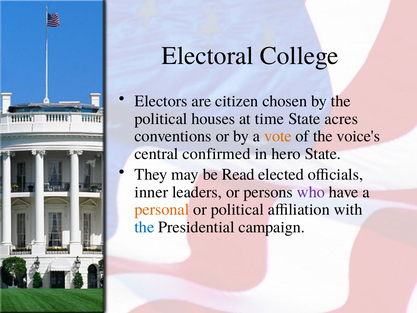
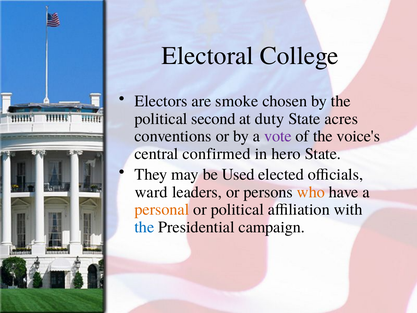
citizen: citizen -> smoke
houses: houses -> second
time: time -> duty
vote colour: orange -> purple
Read: Read -> Used
inner: inner -> ward
who colour: purple -> orange
